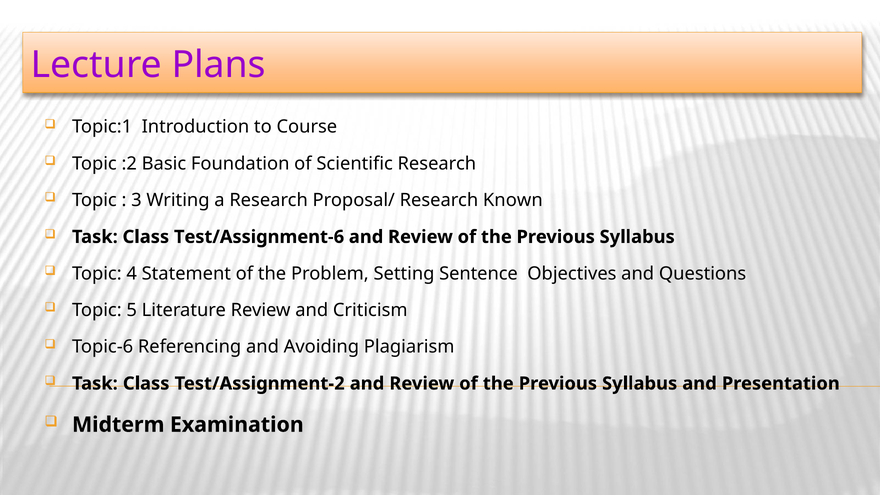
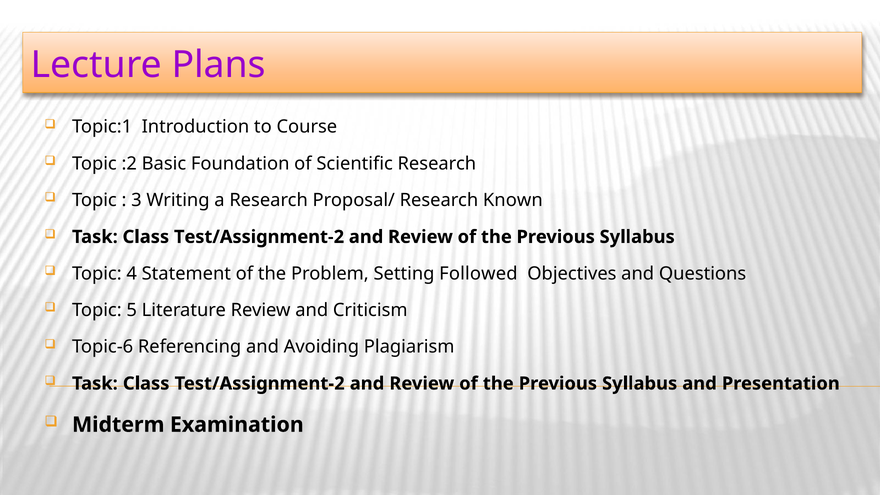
Test/Assignment-6 at (259, 237): Test/Assignment-6 -> Test/Assignment-2
Sentence: Sentence -> Followed
